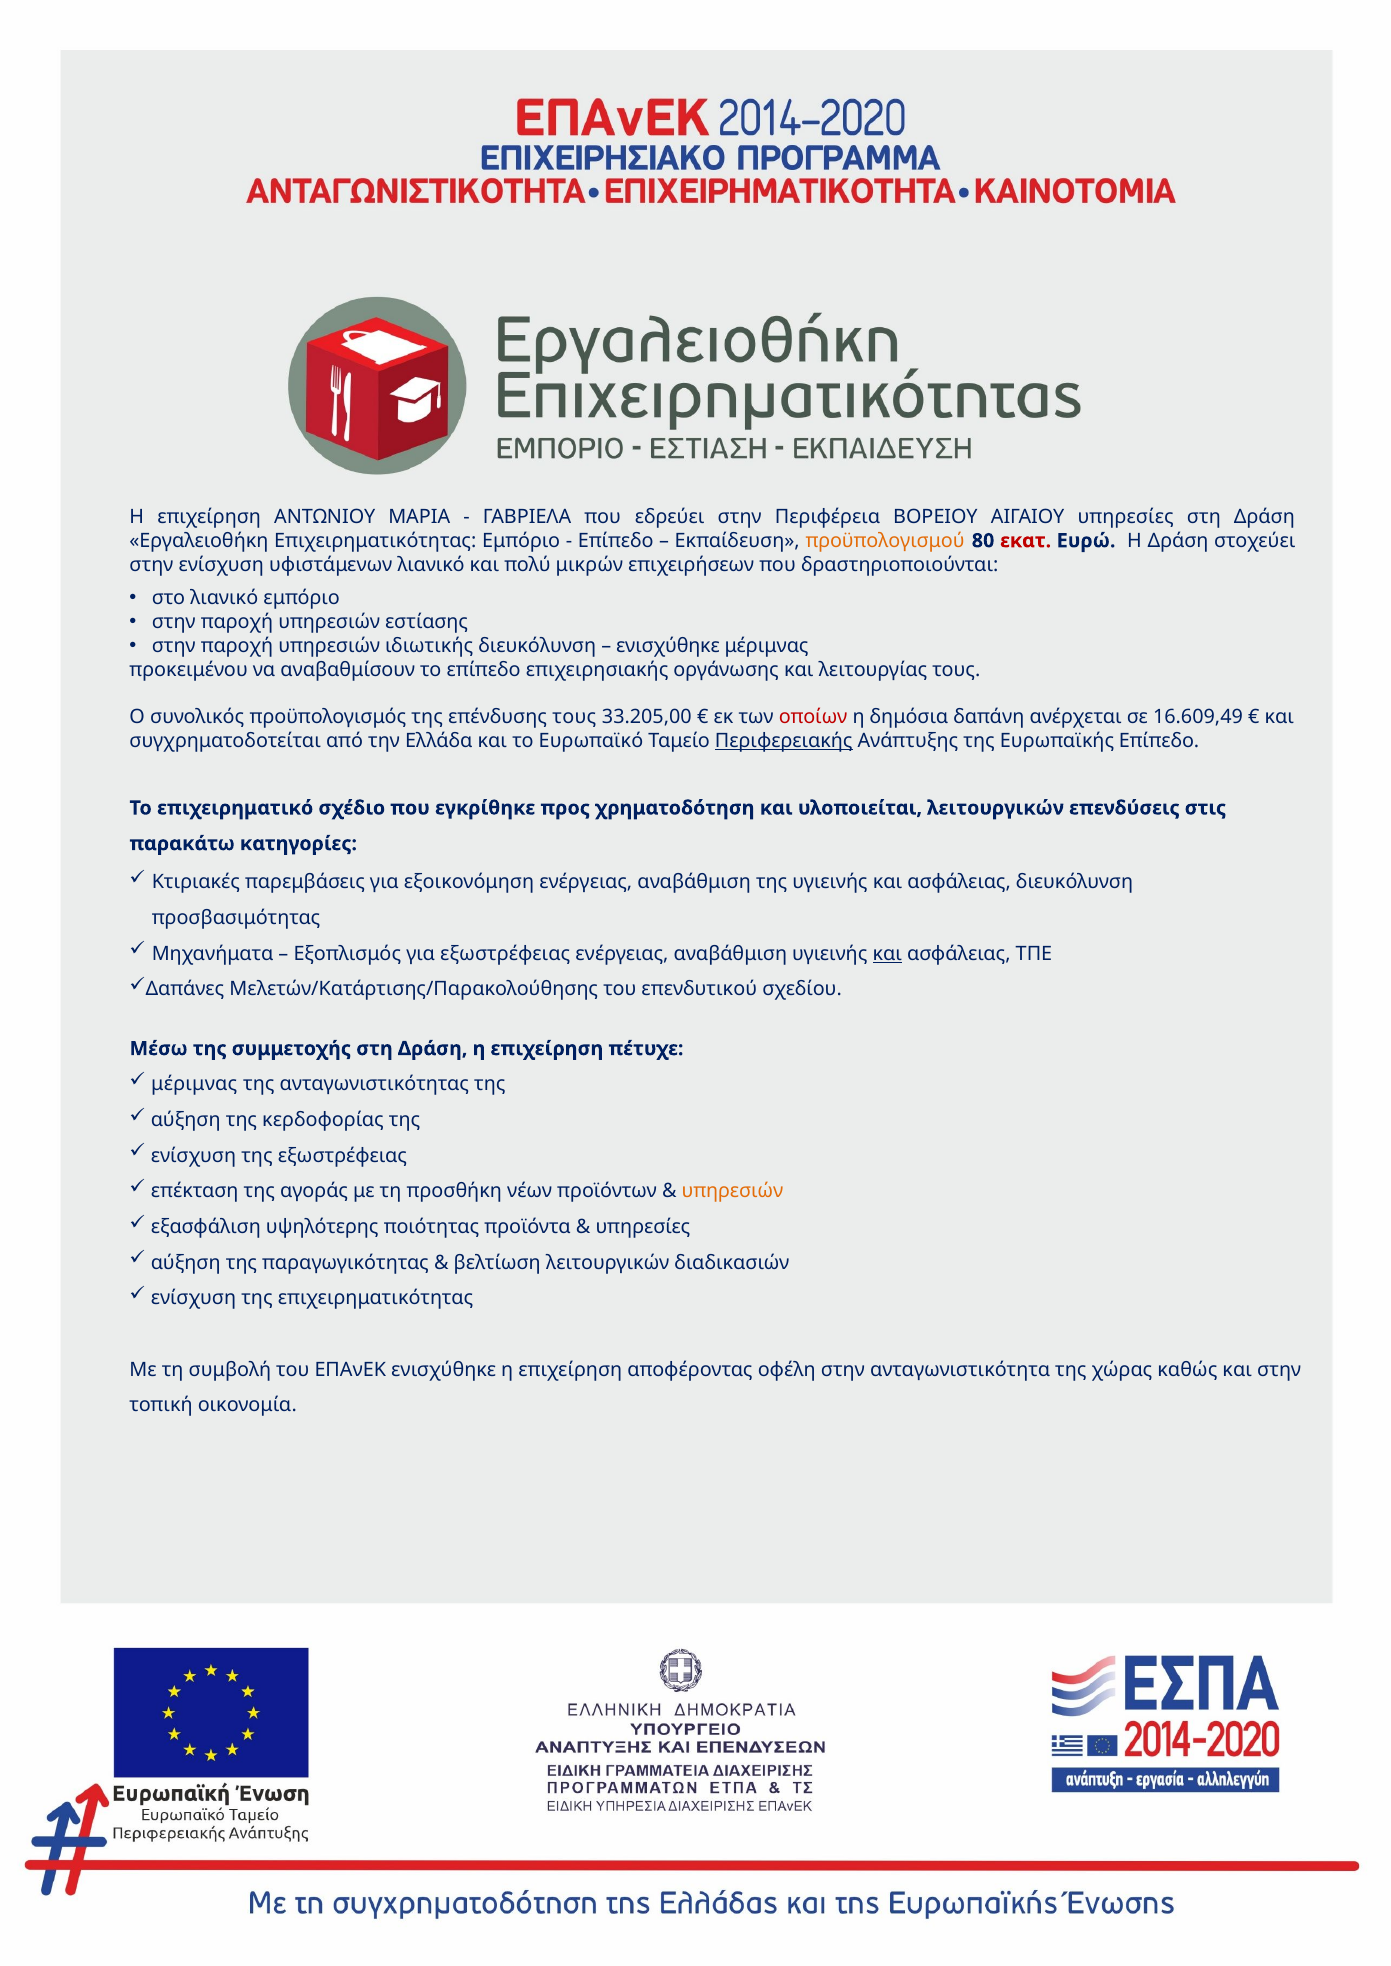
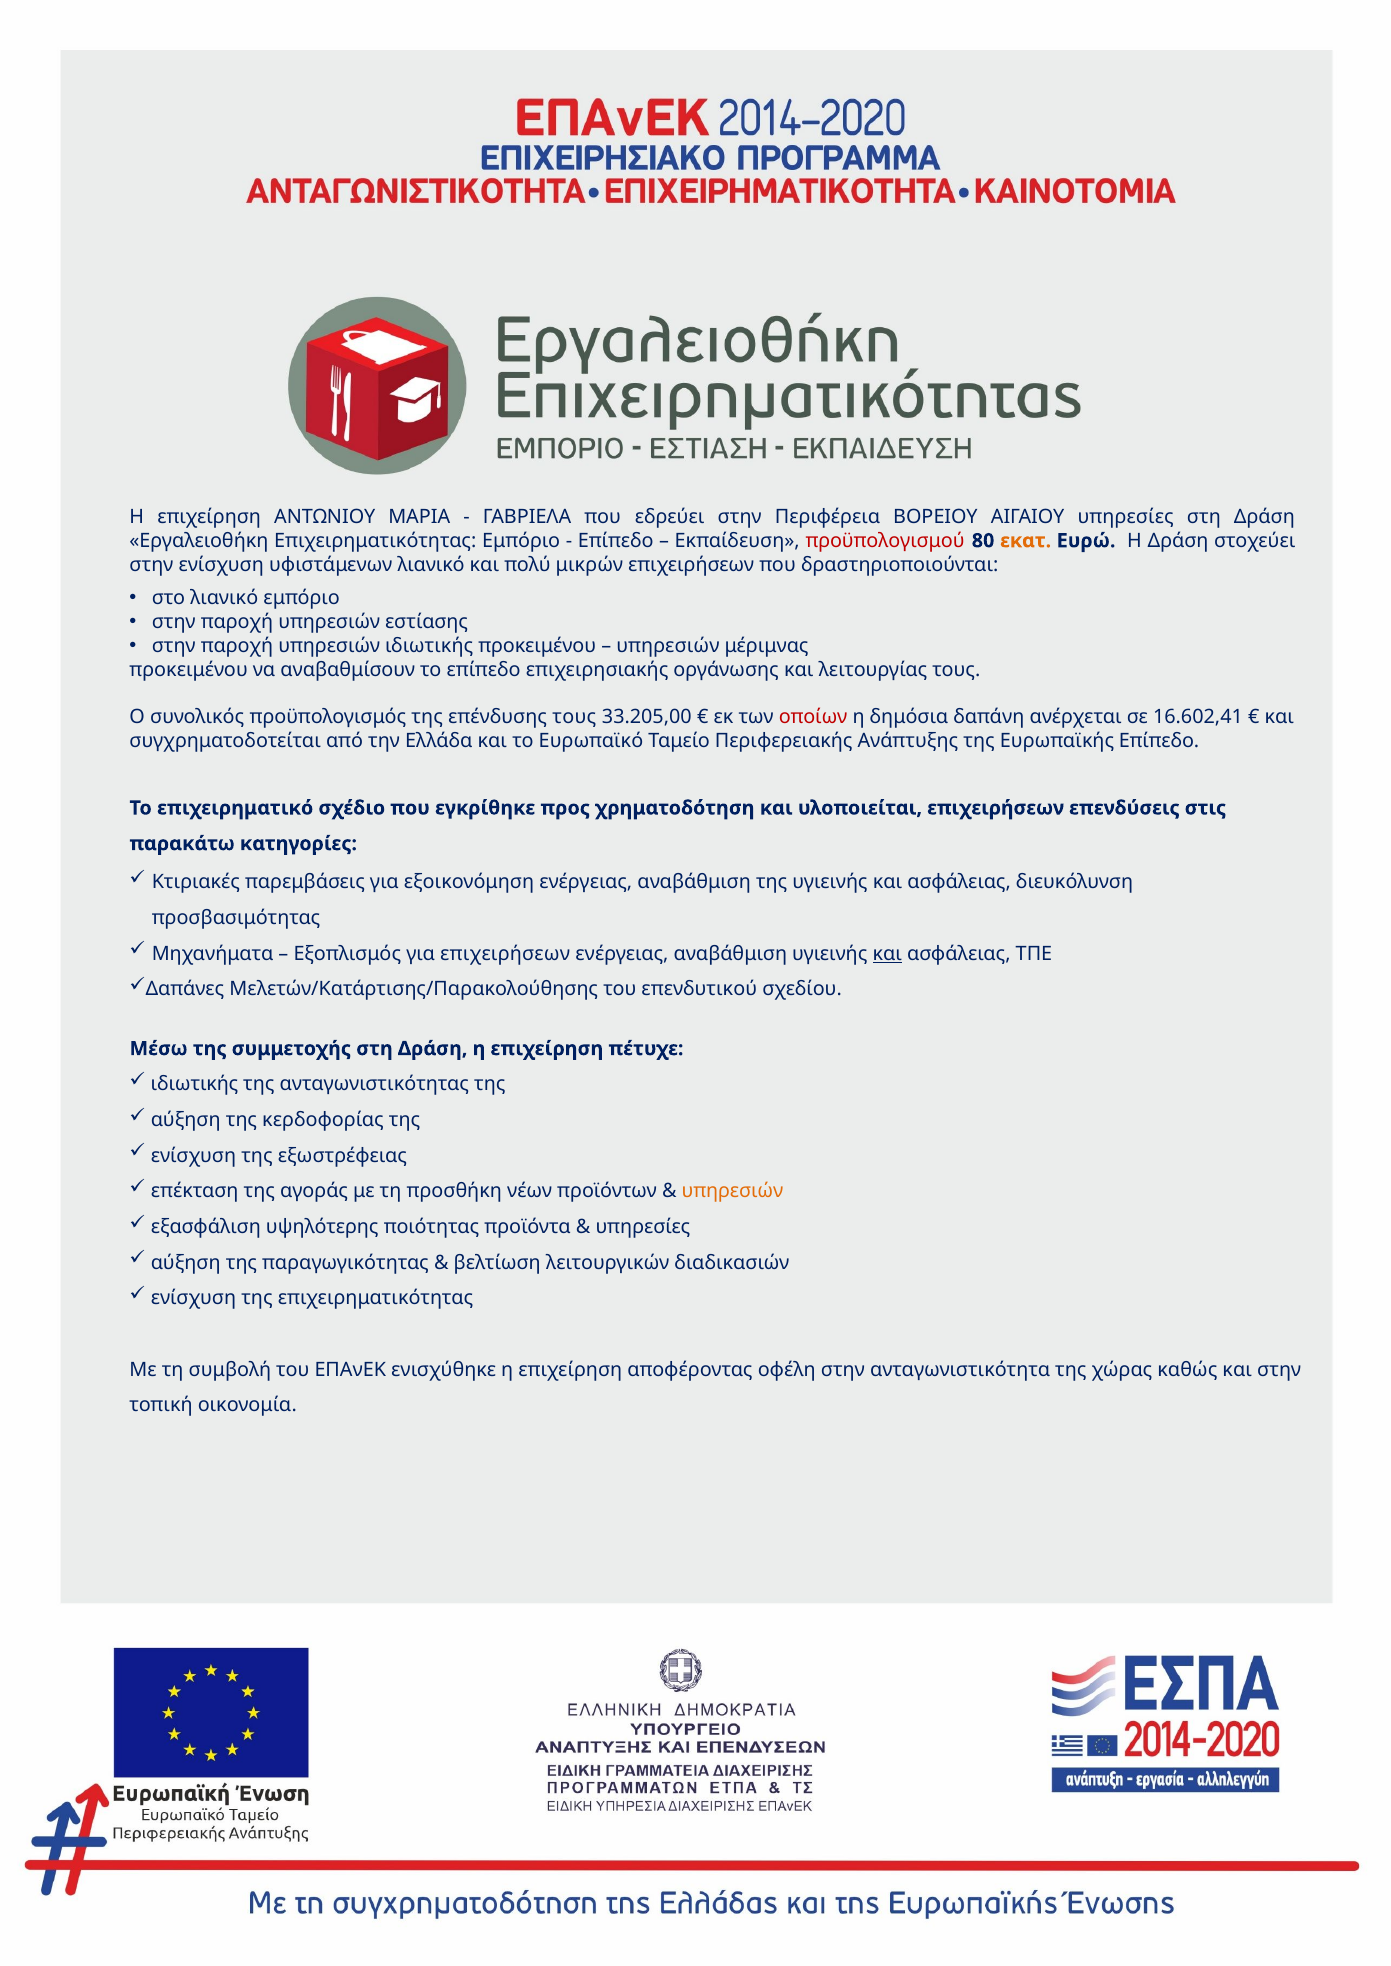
προϋπολογισμού colour: orange -> red
εκατ colour: red -> orange
ιδιωτικής διευκόλυνση: διευκόλυνση -> προκειμένου
ενισχύθηκε at (668, 646): ενισχύθηκε -> υπηρεσιών
16.609,49: 16.609,49 -> 16.602,41
Περιφερειακής underline: present -> none
υλοποιείται λειτουργικών: λειτουργικών -> επιχειρήσεων
για εξωστρέφειας: εξωστρέφειας -> επιχειρήσεων
μέριμνας at (194, 1085): μέριμνας -> ιδιωτικής
